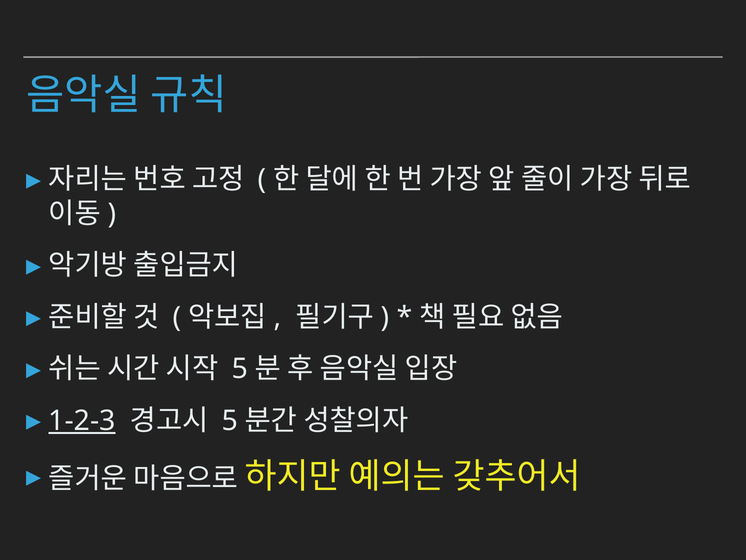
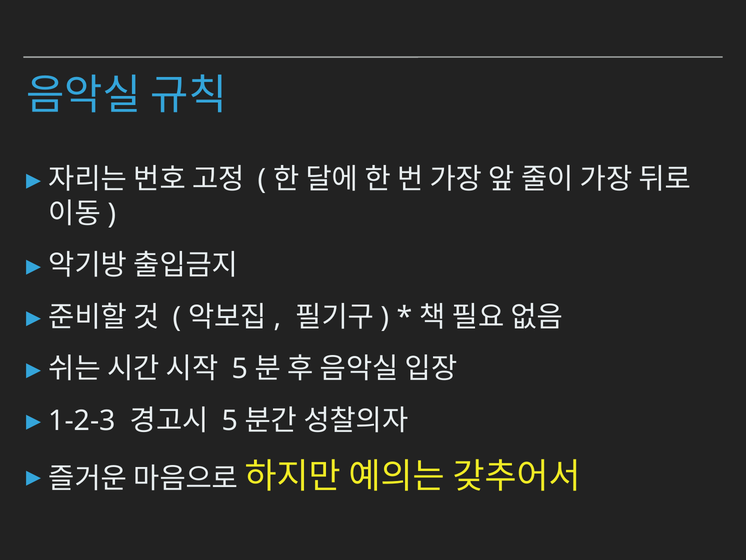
1-2-3 underline: present -> none
